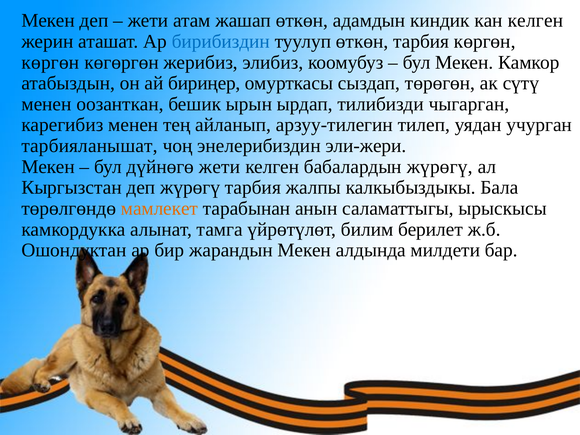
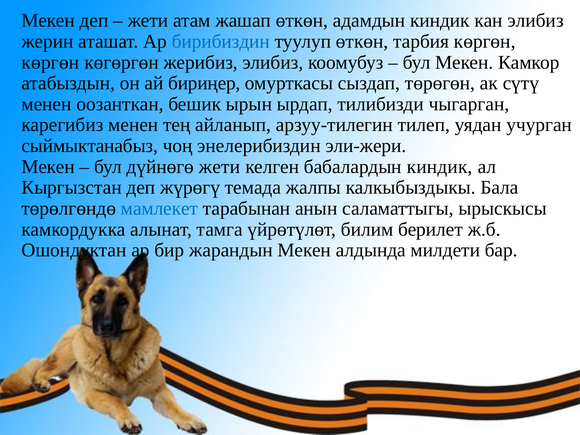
кан келген: келген -> элибиз
тарбияланышат: тарбияланышат -> сыймыктанабыз
бабалардын жүрөгү: жүрөгү -> киндик
жүрөгү тарбия: тарбия -> темада
мамлекет colour: orange -> blue
